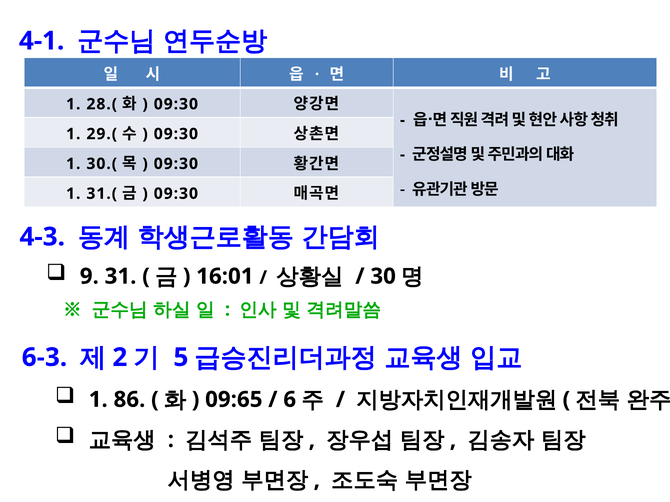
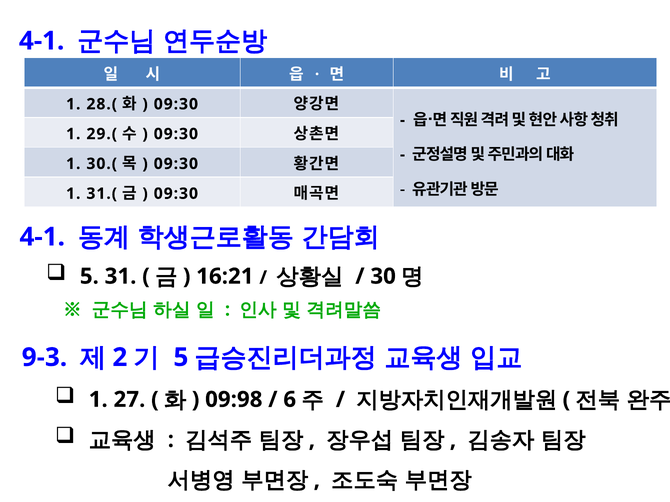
4-3 at (42, 237): 4-3 -> 4-1
9 at (89, 277): 9 -> 5
16:01: 16:01 -> 16:21
6-3: 6-3 -> 9-3
86: 86 -> 27
09:65: 09:65 -> 09:98
